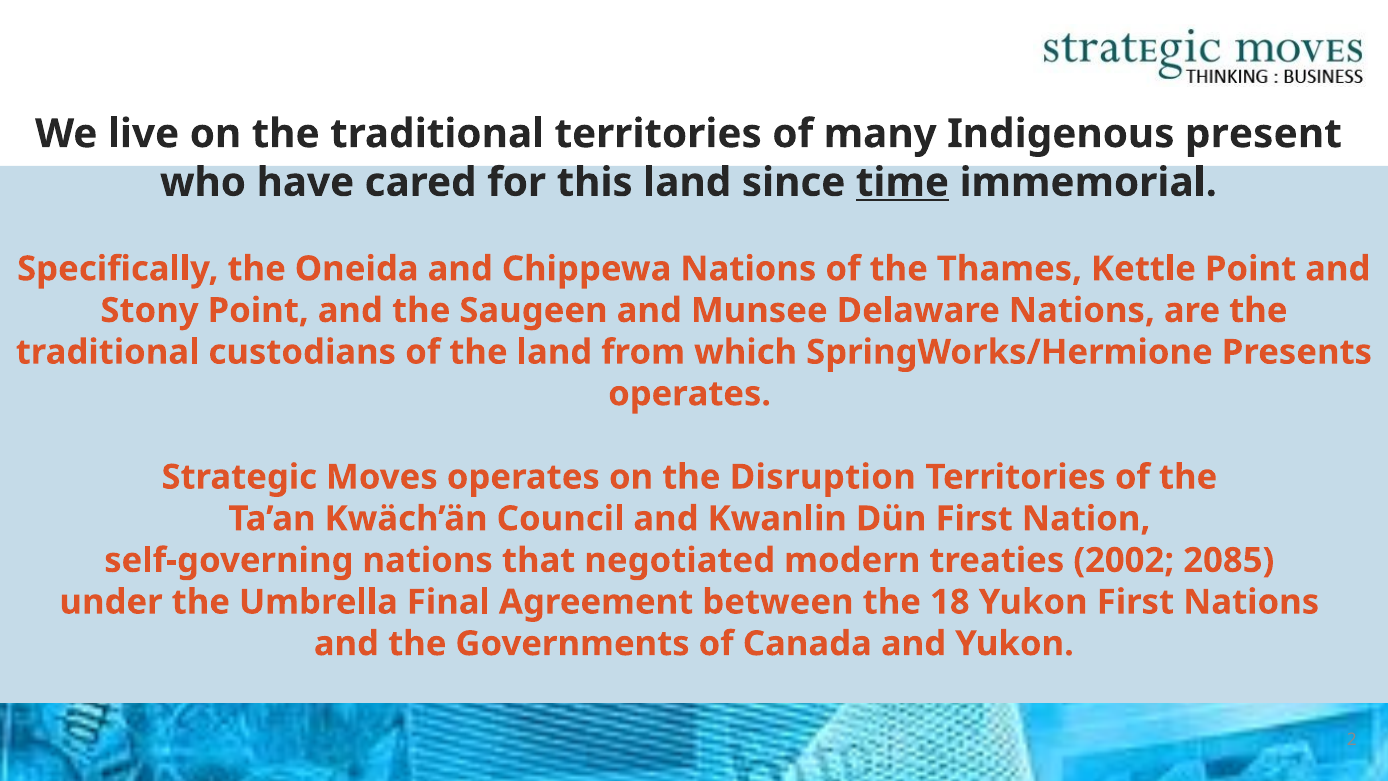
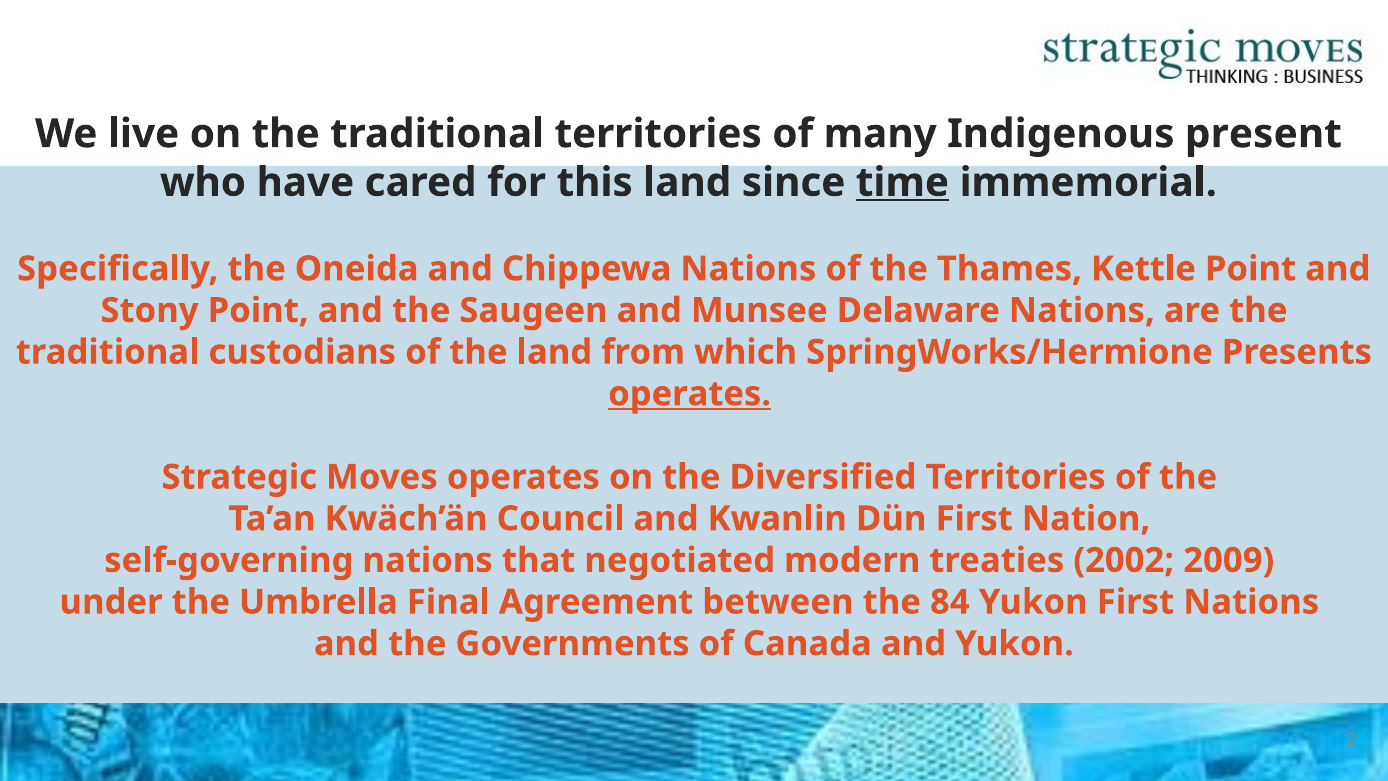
operates at (690, 394) underline: none -> present
Disruption: Disruption -> Diversified
2085: 2085 -> 2009
18: 18 -> 84
